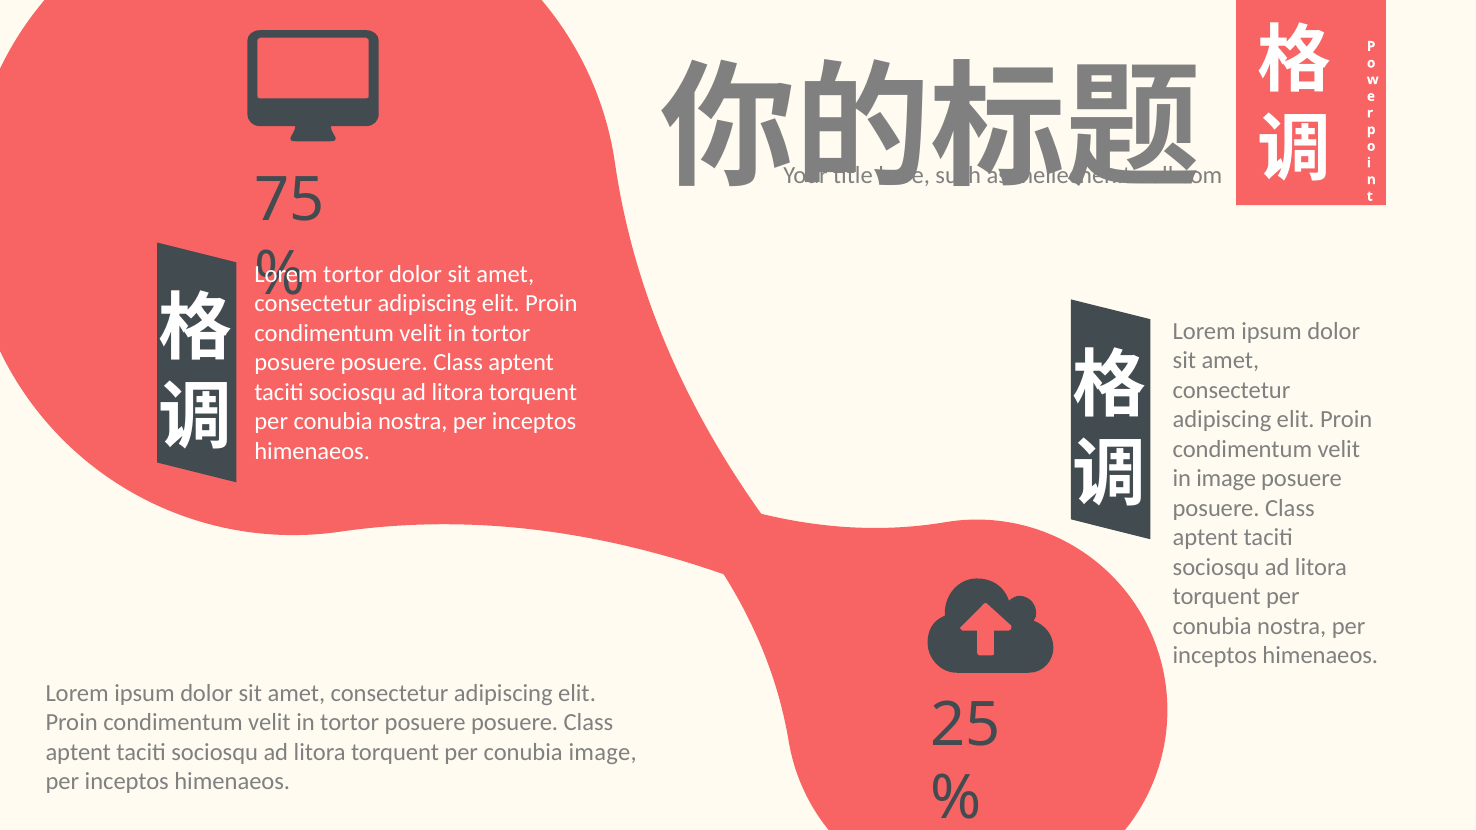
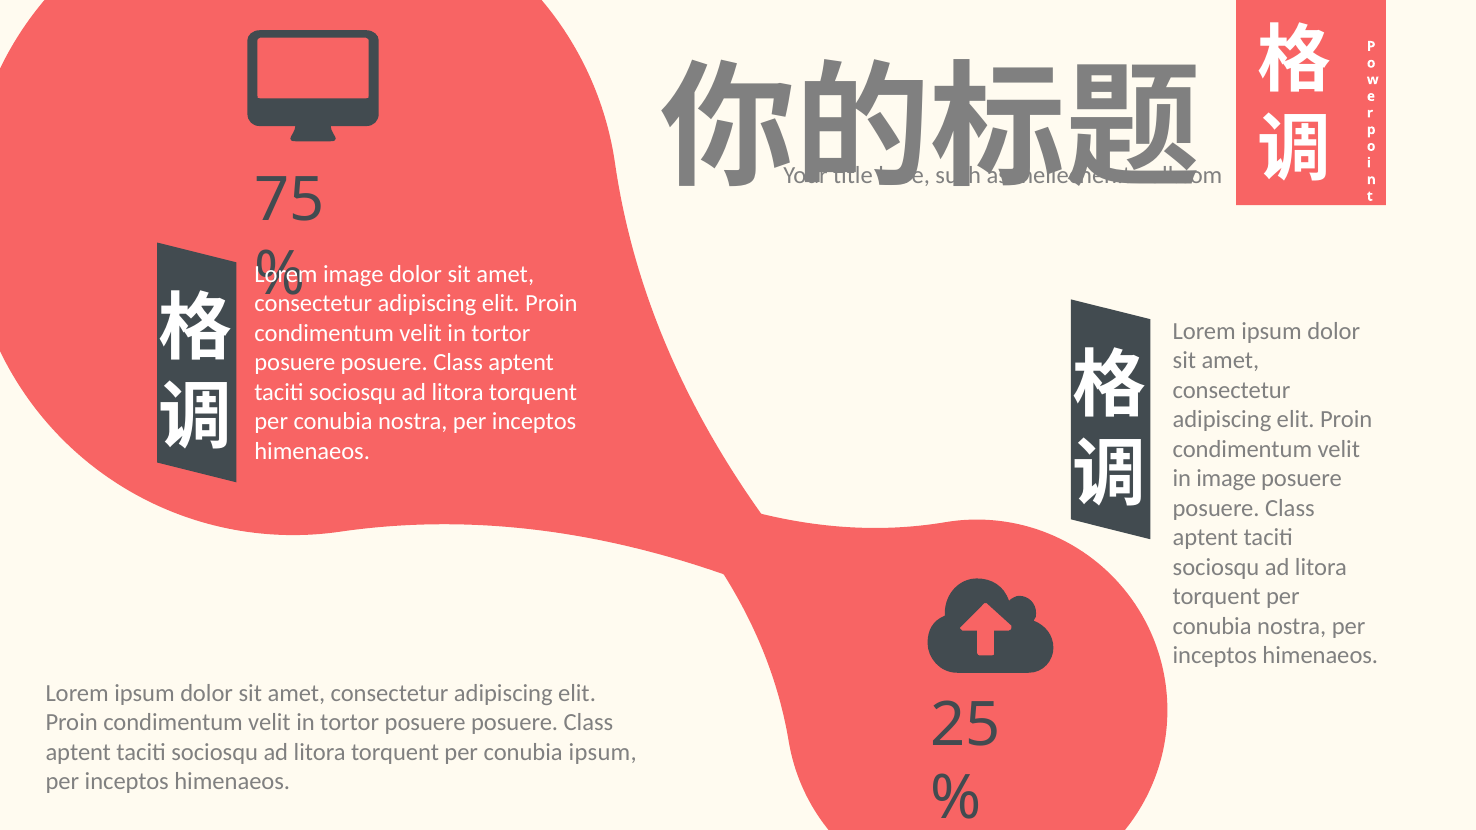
tortor at (353, 274): tortor -> image
conubia image: image -> ipsum
